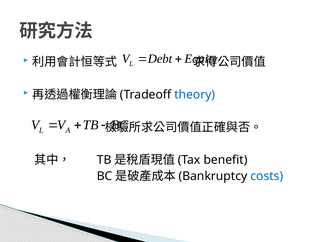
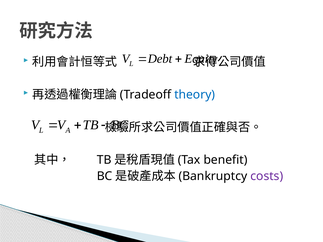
costs colour: blue -> purple
